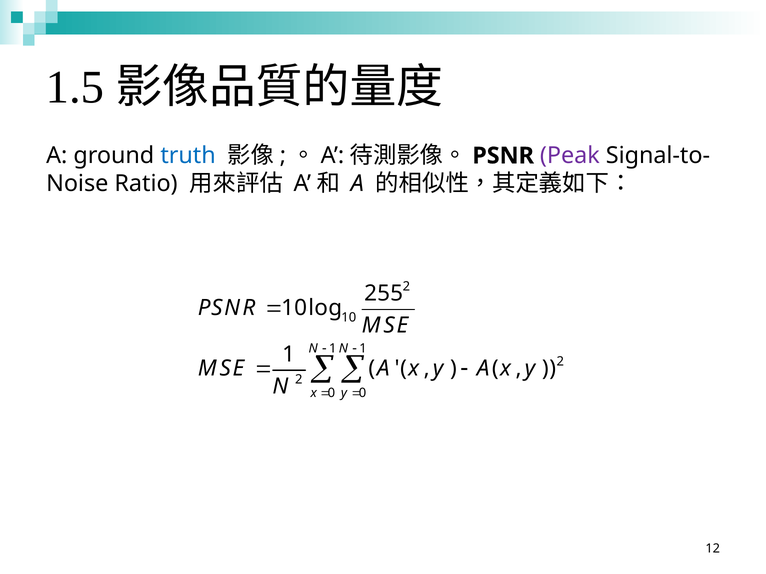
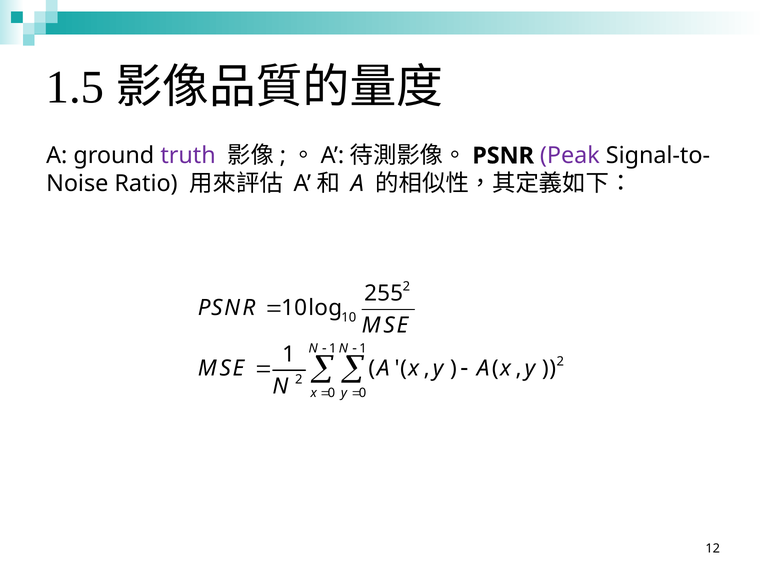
truth colour: blue -> purple
